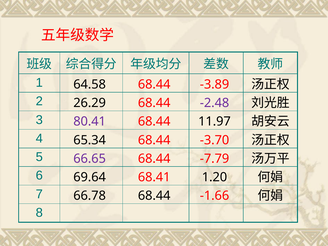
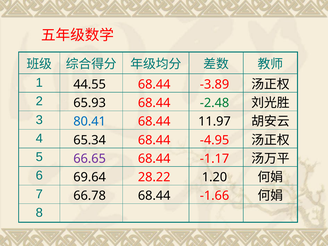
64.58: 64.58 -> 44.55
26.29: 26.29 -> 65.93
-2.48 colour: purple -> green
80.41 colour: purple -> blue
-3.70: -3.70 -> -4.95
-7.79: -7.79 -> -1.17
68.41: 68.41 -> 28.22
